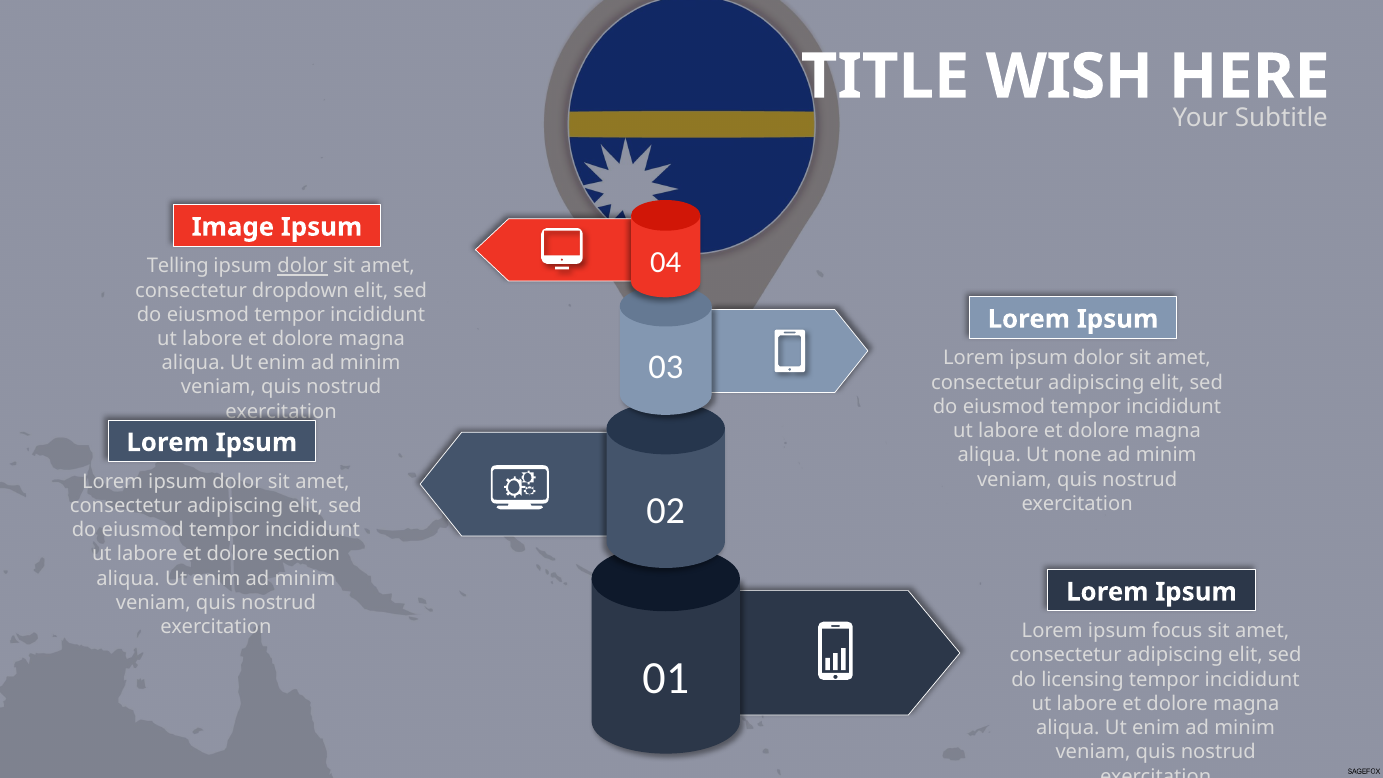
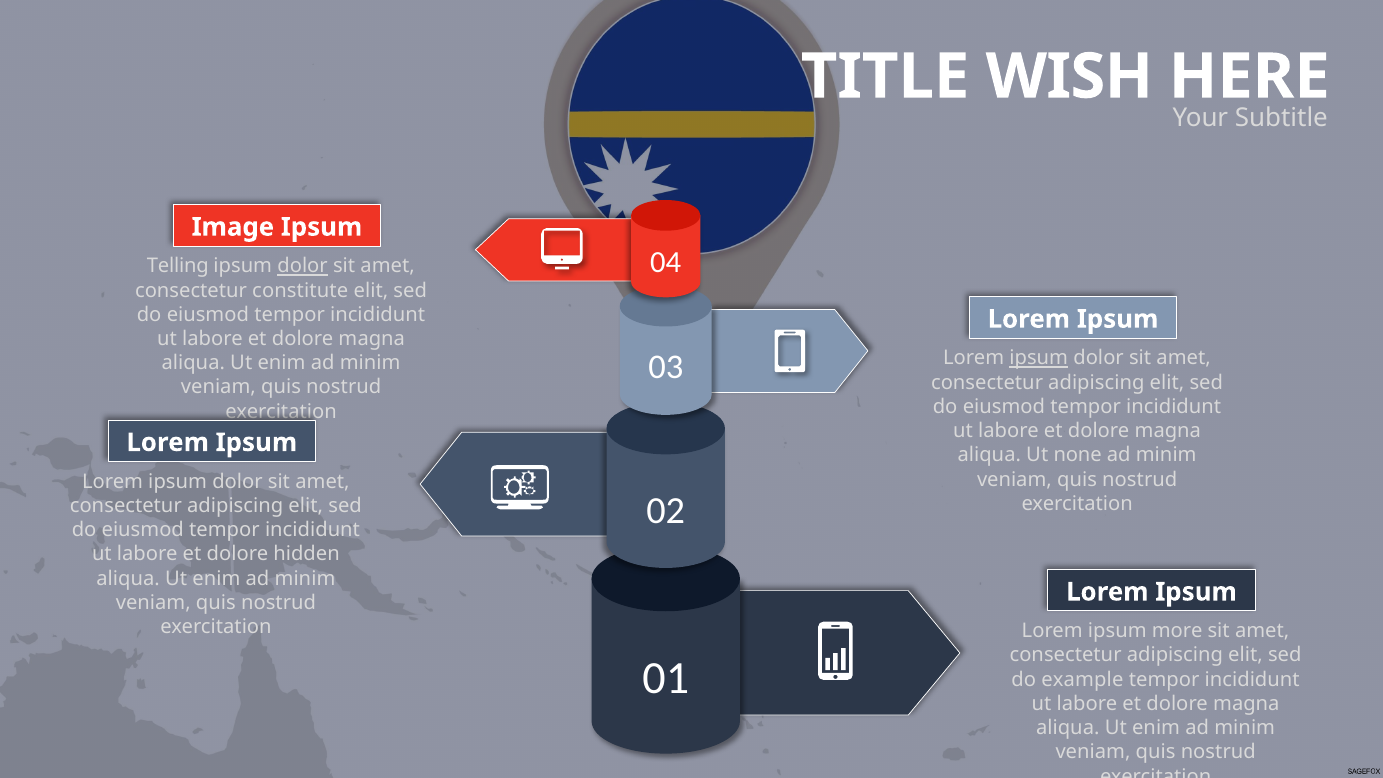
dropdown: dropdown -> constitute
ipsum at (1039, 358) underline: none -> present
section: section -> hidden
focus: focus -> more
licensing: licensing -> example
